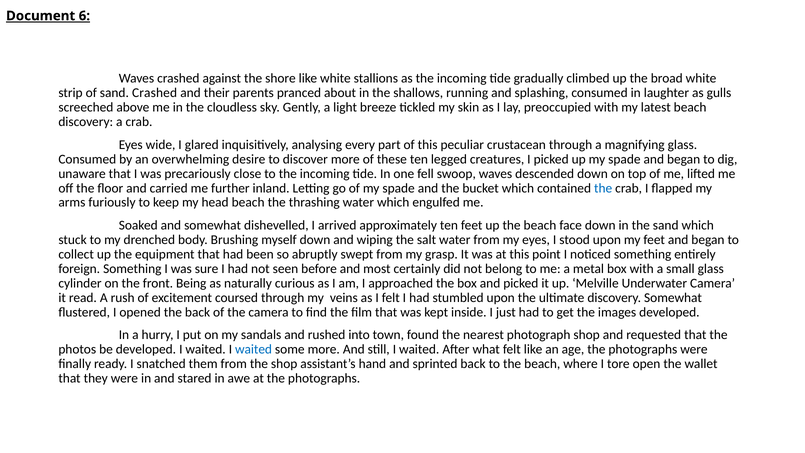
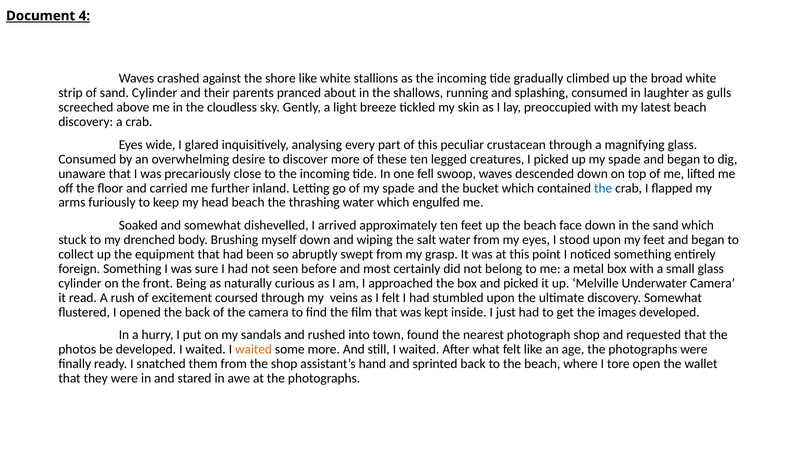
6: 6 -> 4
sand Crashed: Crashed -> Cylinder
waited at (254, 349) colour: blue -> orange
